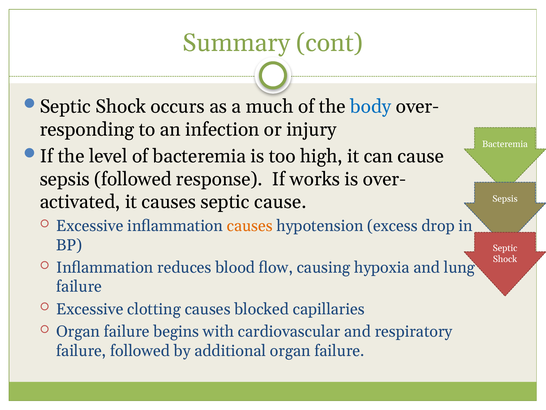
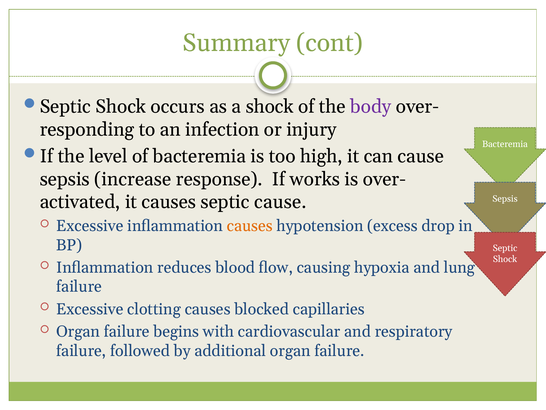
a much: much -> shock
body colour: blue -> purple
sepsis followed: followed -> increase
